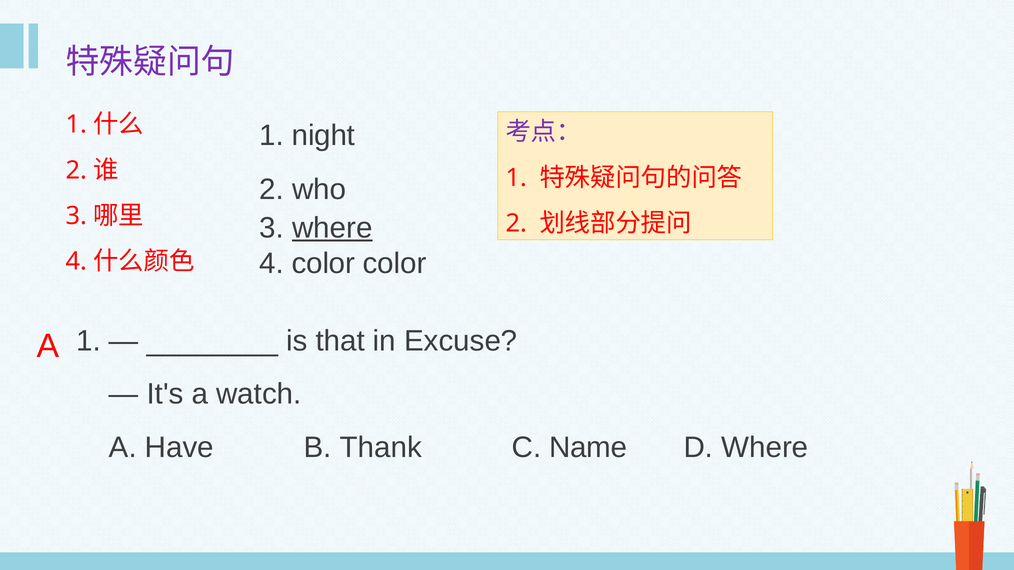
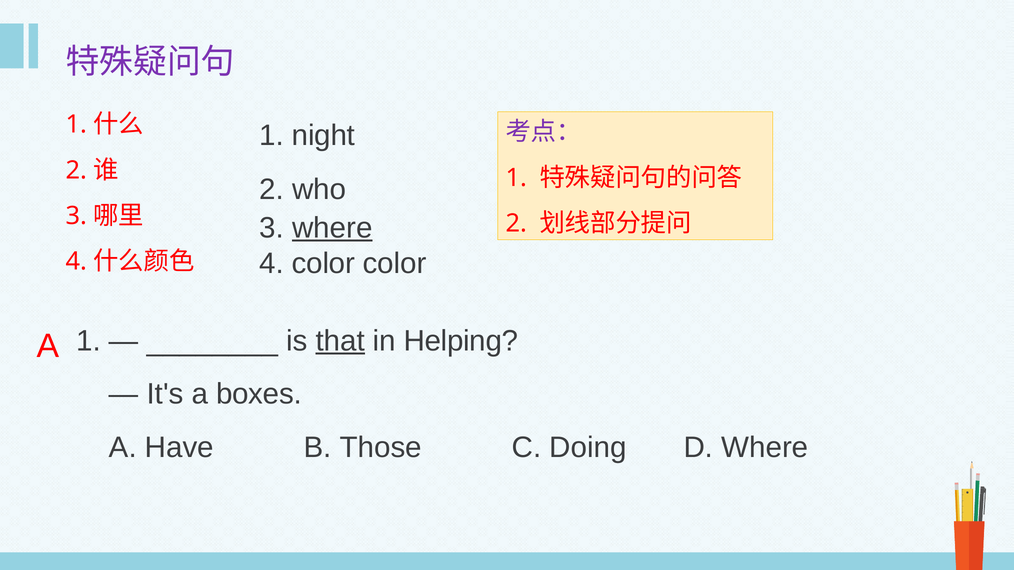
that underline: none -> present
Excuse: Excuse -> Helping
watch: watch -> boxes
Thank: Thank -> Those
Name: Name -> Doing
